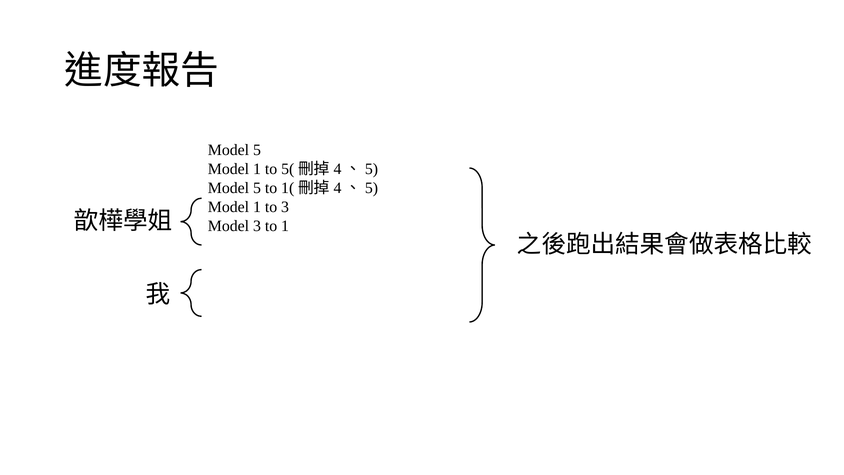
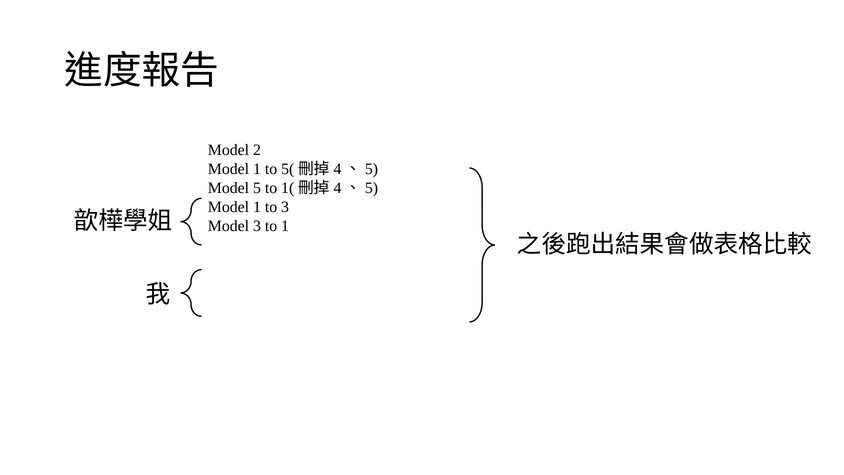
5 at (257, 150): 5 -> 2
